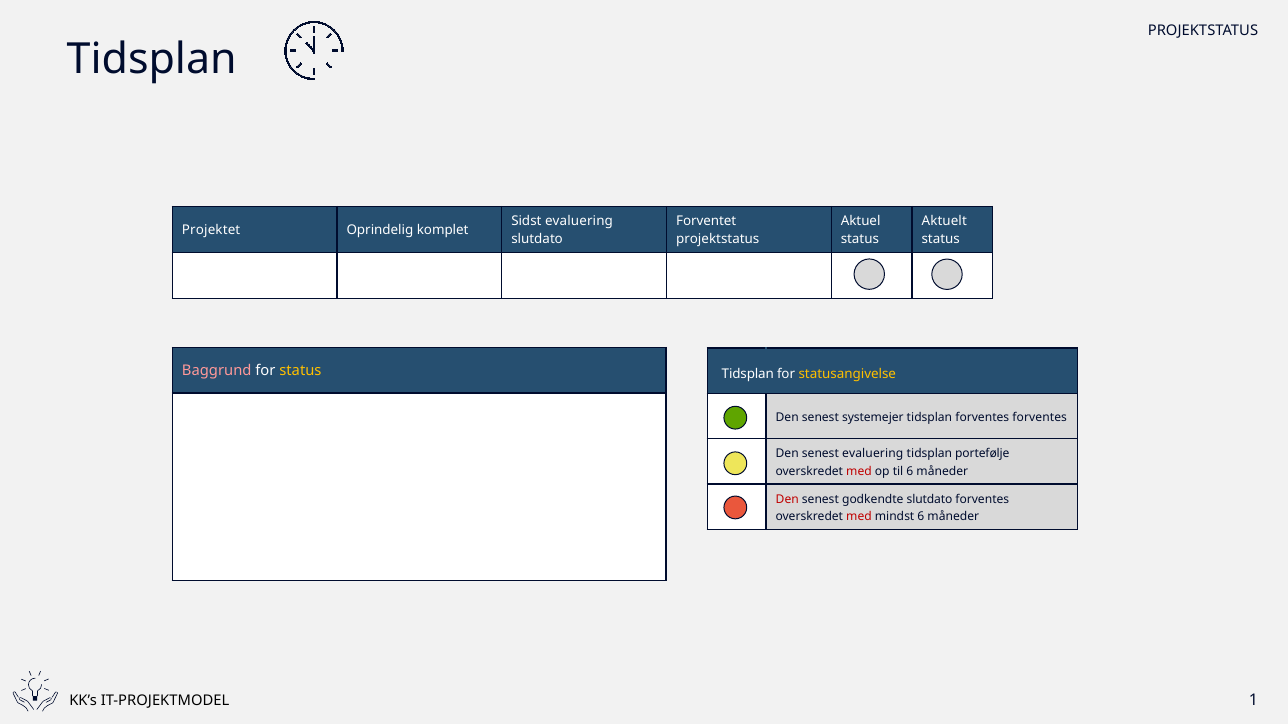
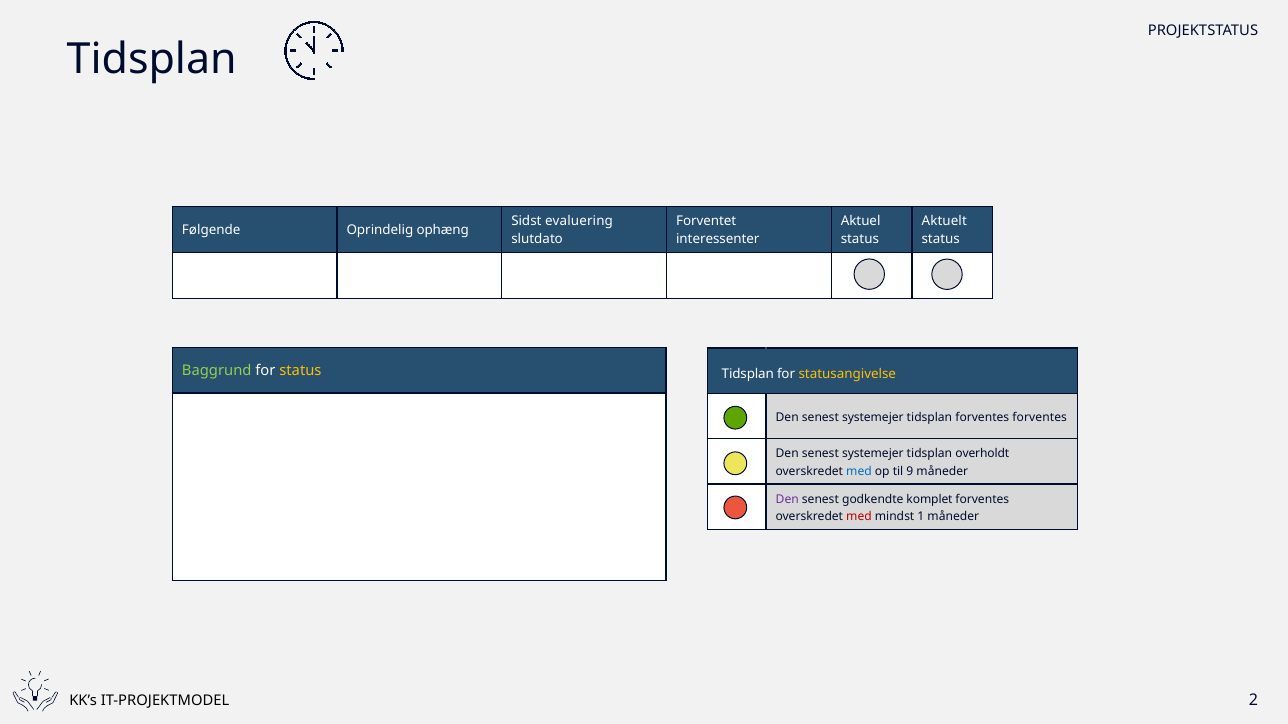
Projektet: Projektet -> Følgende
komplet: komplet -> ophæng
projektstatus at (718, 240): projektstatus -> interessenter
Baggrund colour: pink -> light green
evaluering at (873, 454): evaluering -> systemejer
portefølje: portefølje -> overholdt
med at (859, 472) colour: red -> blue
til 6: 6 -> 9
Den at (787, 499) colour: red -> purple
godkendte slutdato: slutdato -> komplet
mindst 6: 6 -> 1
1: 1 -> 2
